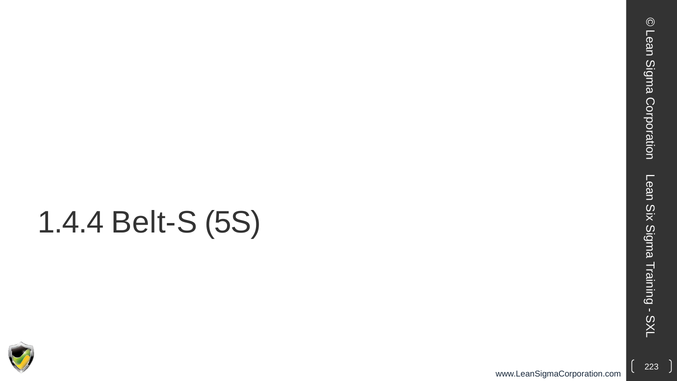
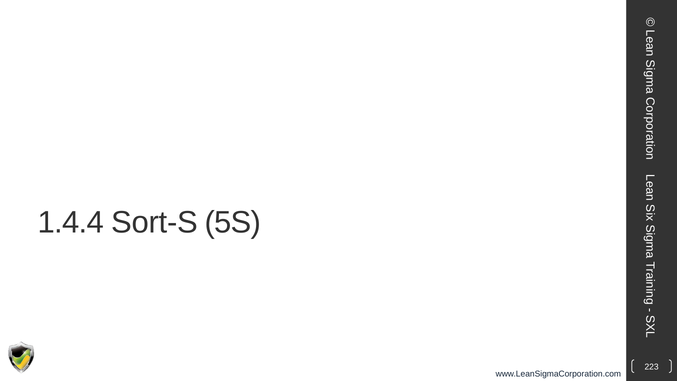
Belt-S: Belt-S -> Sort-S
